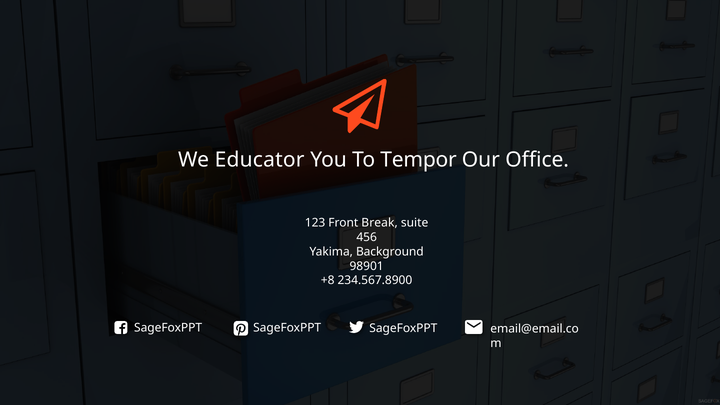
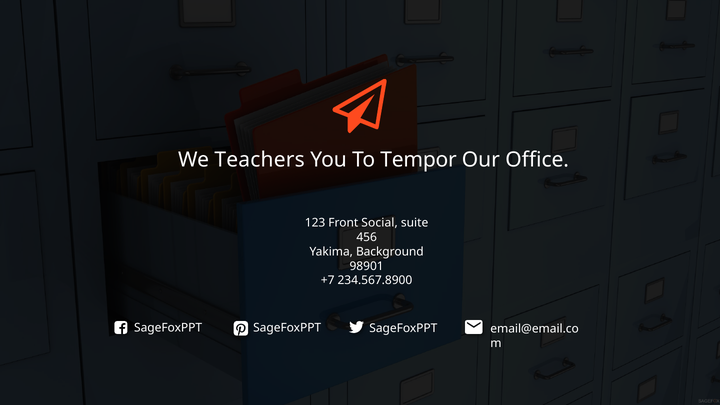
Educator: Educator -> Teachers
Break: Break -> Social
+8: +8 -> +7
